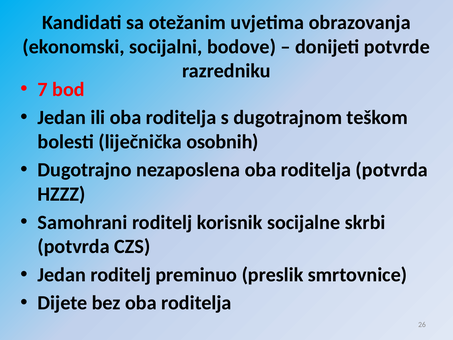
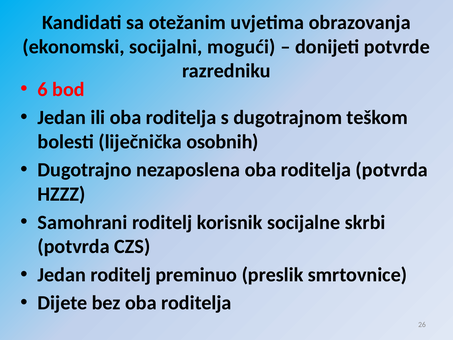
bodove: bodove -> mogući
7: 7 -> 6
